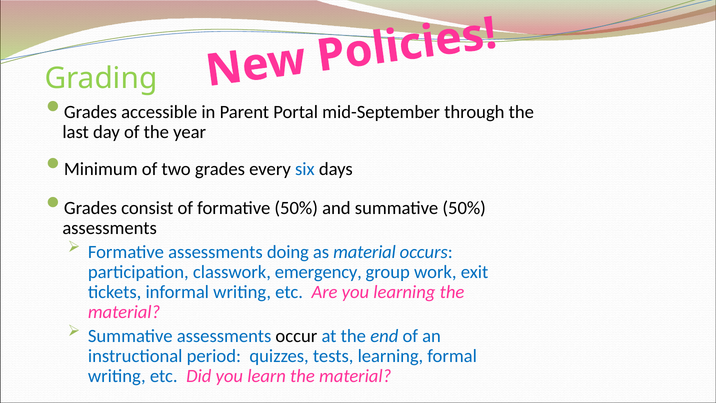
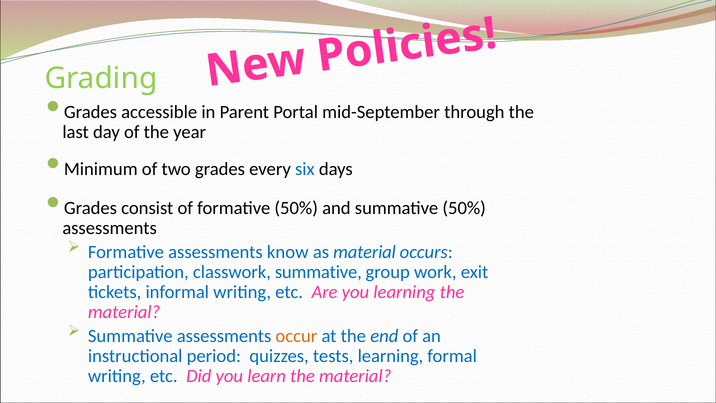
doing: doing -> know
classwork emergency: emergency -> summative
occur colour: black -> orange
